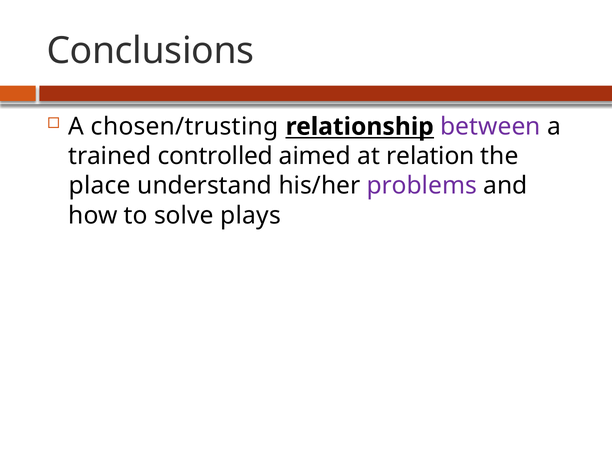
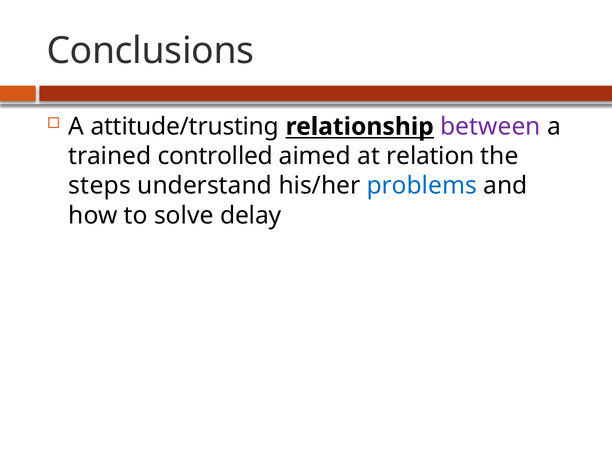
chosen/trusting: chosen/trusting -> attitude/trusting
place: place -> steps
problems colour: purple -> blue
plays: plays -> delay
